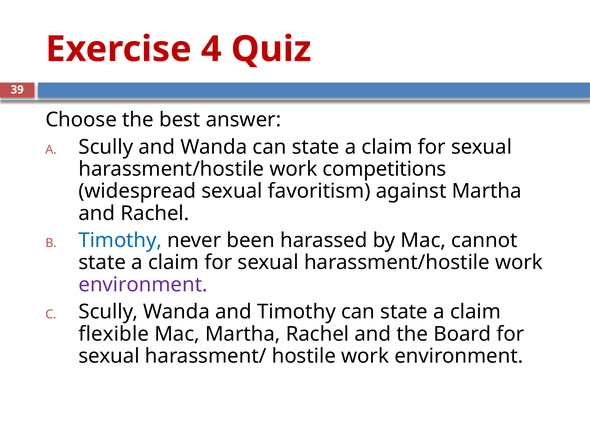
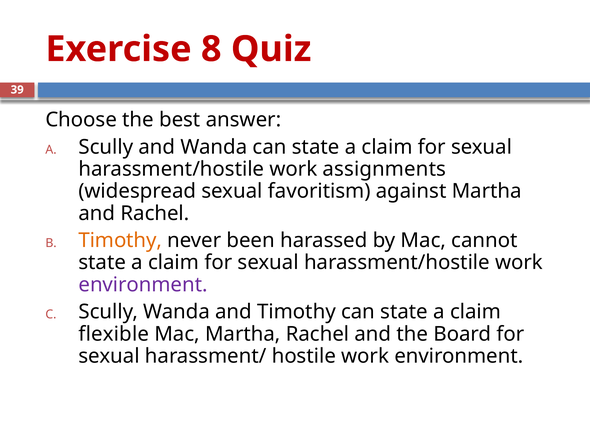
4: 4 -> 8
competitions: competitions -> assignments
Timothy at (120, 241) colour: blue -> orange
